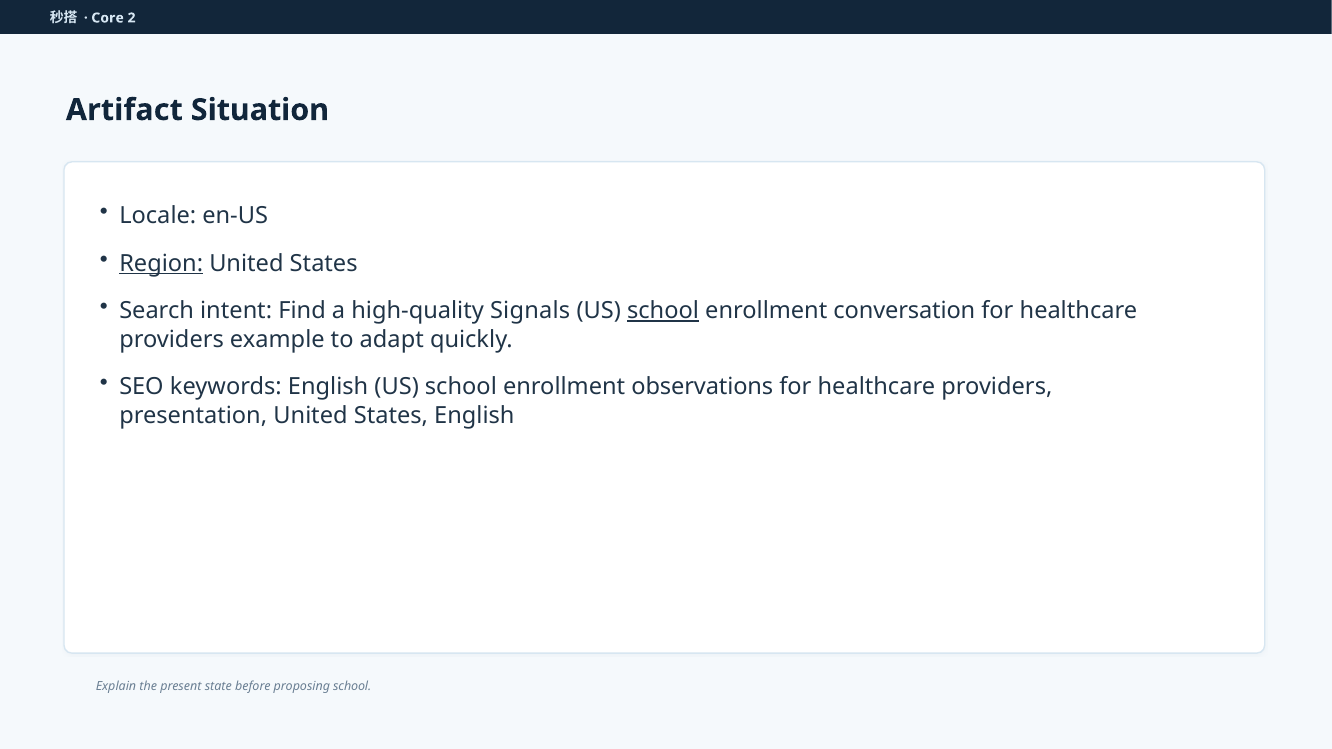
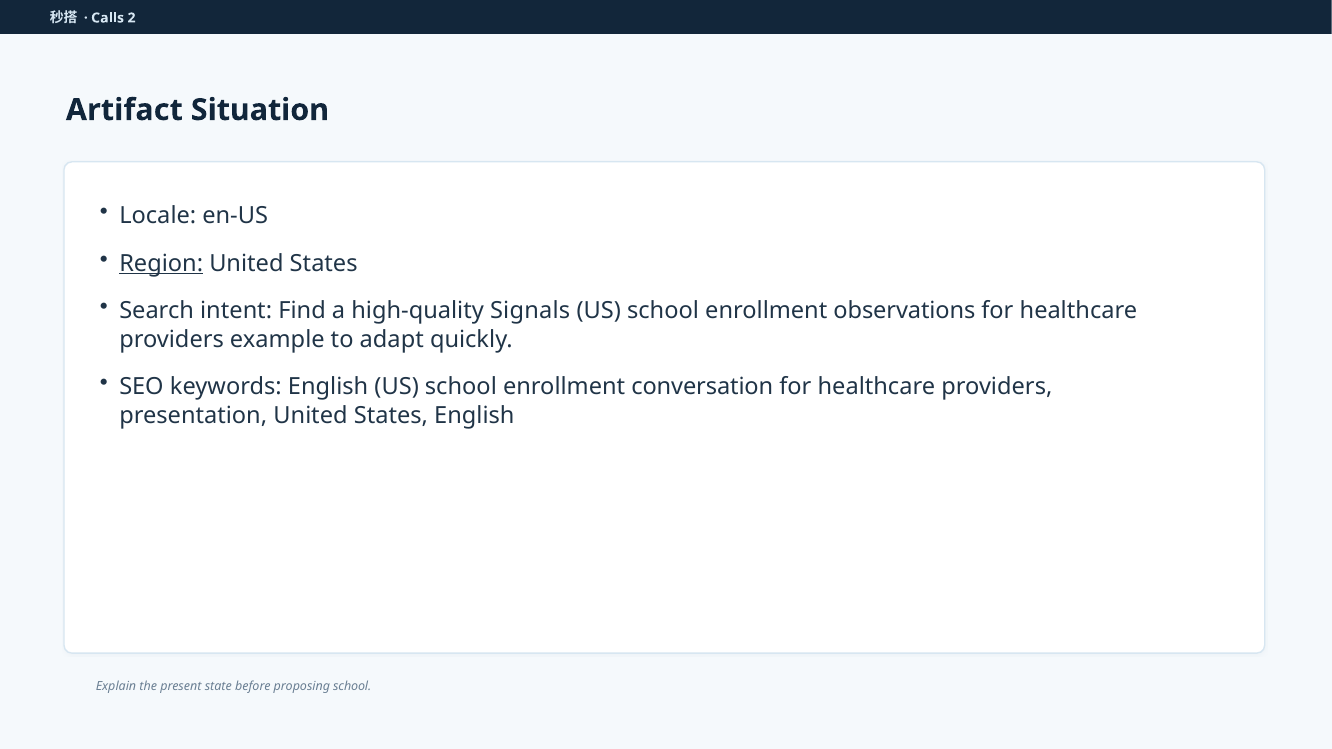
Core: Core -> Calls
school at (663, 311) underline: present -> none
conversation: conversation -> observations
observations: observations -> conversation
